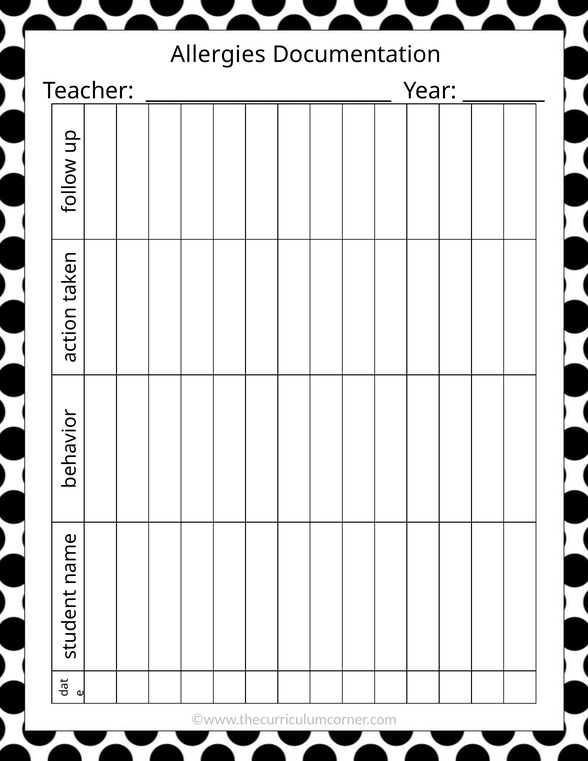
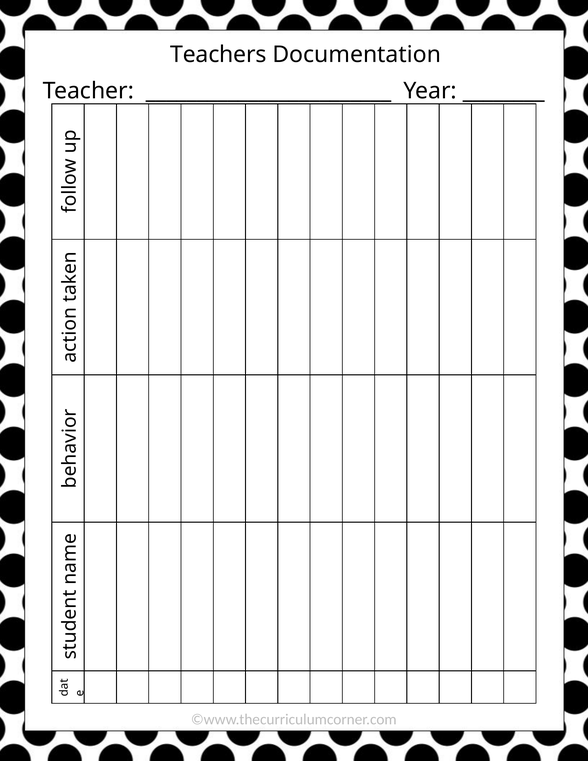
Allergies: Allergies -> Teachers
